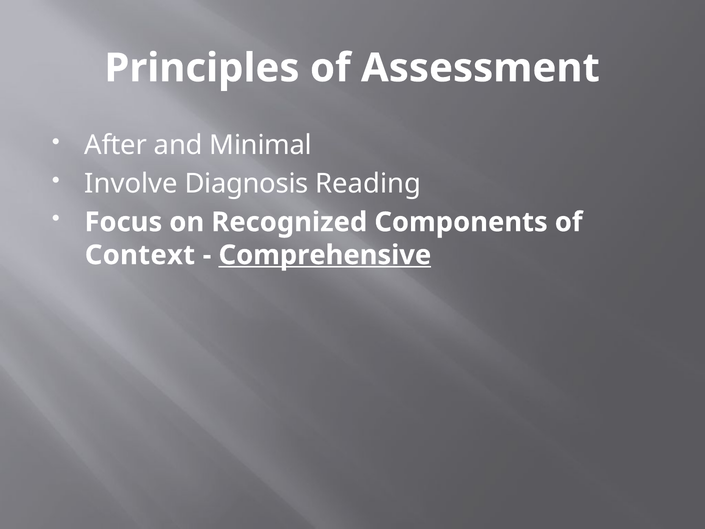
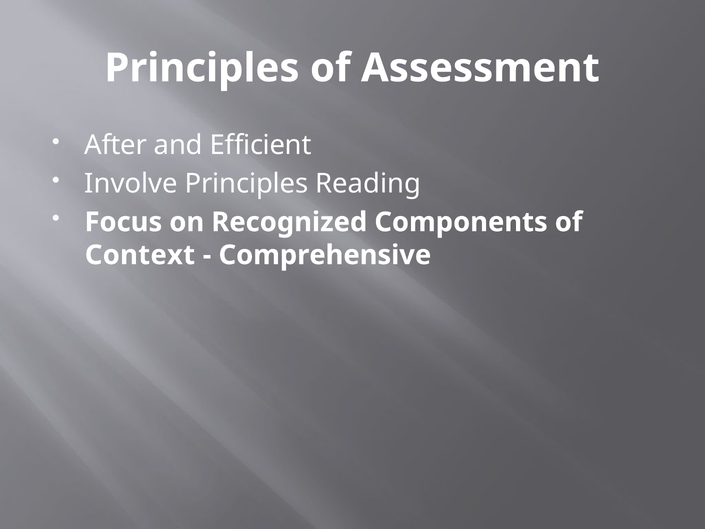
Minimal: Minimal -> Efficient
Involve Diagnosis: Diagnosis -> Principles
Comprehensive underline: present -> none
